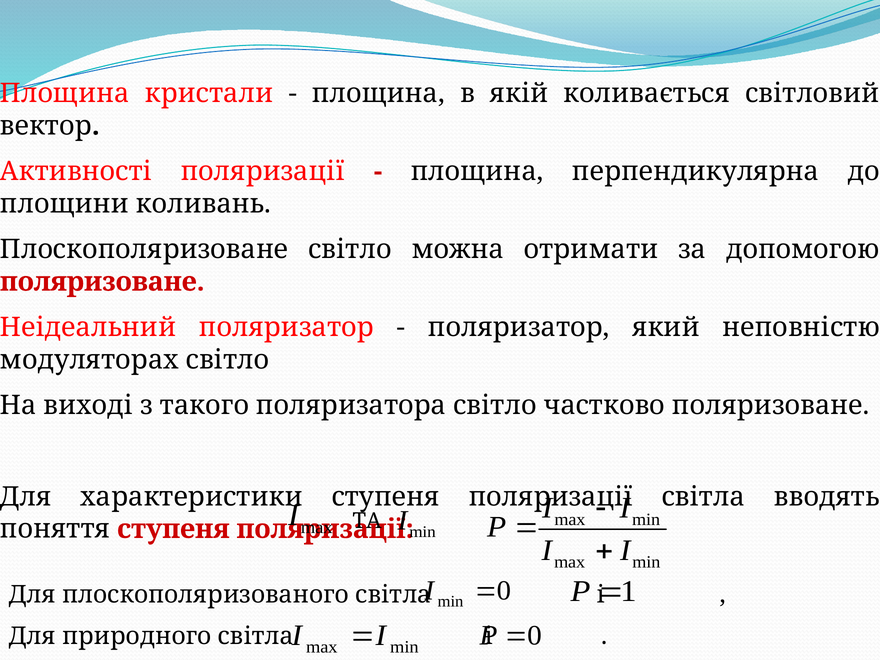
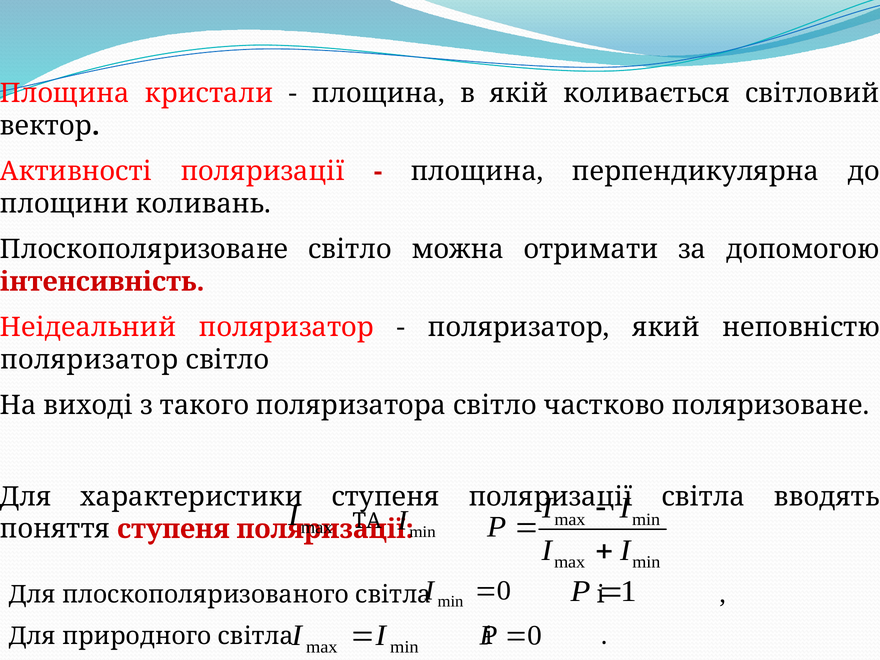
поляризоване at (102, 282): поляризоване -> інтенсивність
модуляторах at (89, 360): модуляторах -> поляризатор
